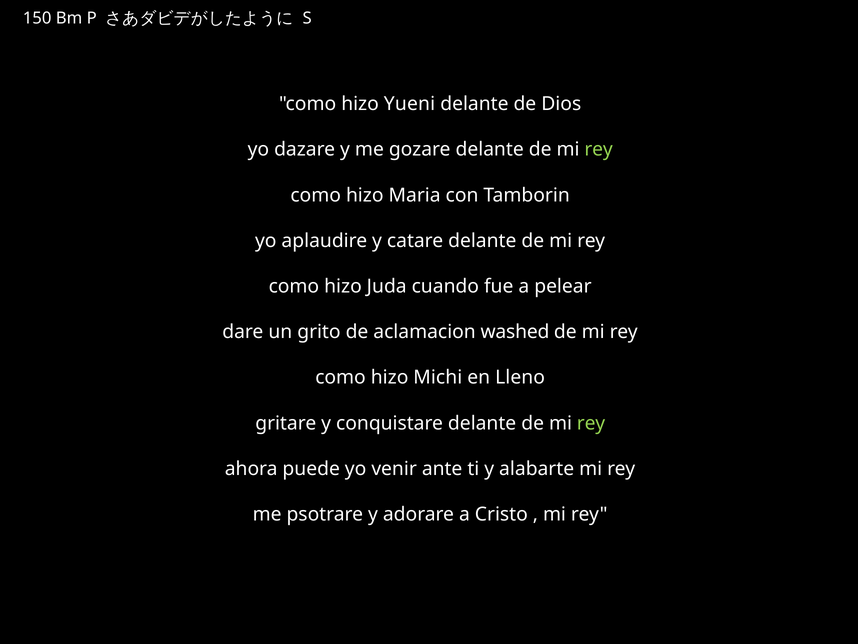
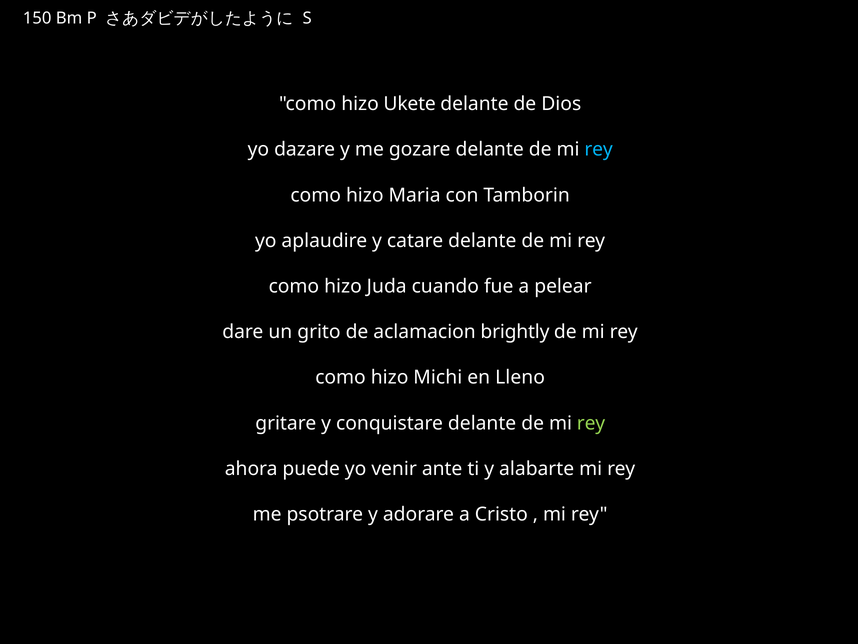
Yueni: Yueni -> Ukete
rey at (599, 149) colour: light green -> light blue
washed: washed -> brightly
